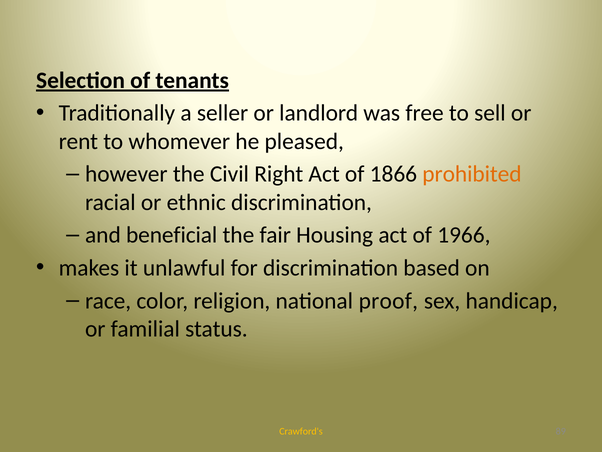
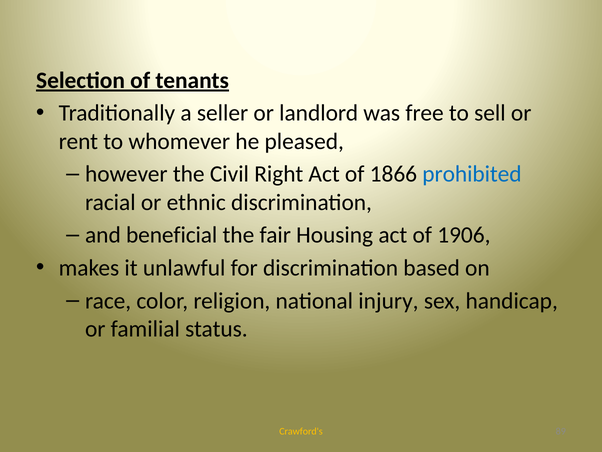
prohibited colour: orange -> blue
1966: 1966 -> 1906
proof: proof -> injury
